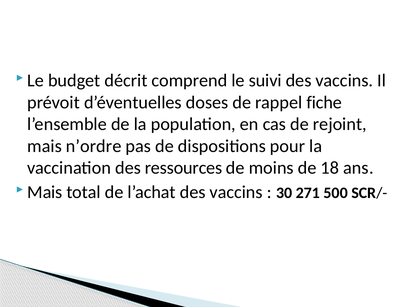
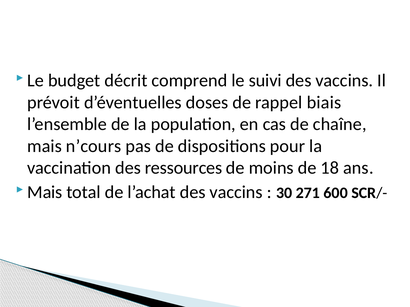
fiche: fiche -> biais
rejoint: rejoint -> chaîne
n’ordre: n’ordre -> n’cours
500: 500 -> 600
